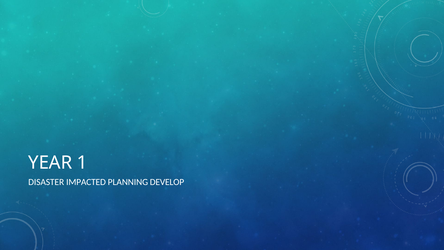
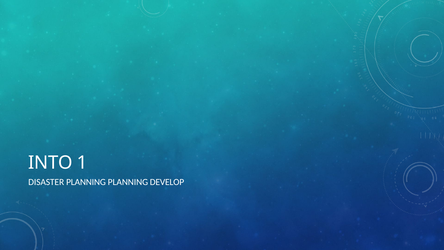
YEAR: YEAR -> INTO
DISASTER IMPACTED: IMPACTED -> PLANNING
